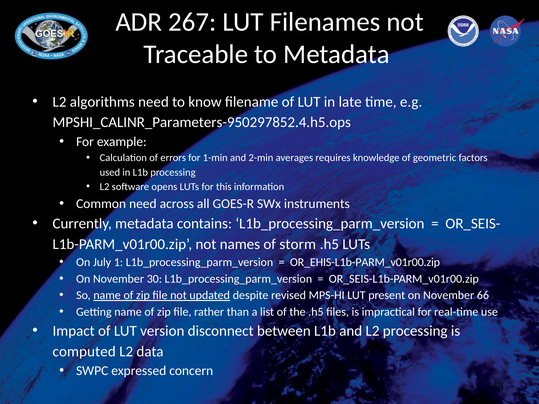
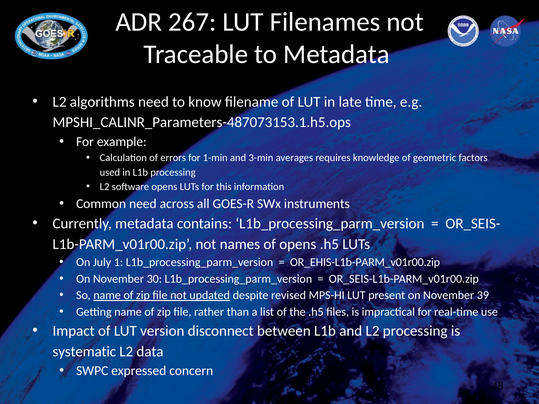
MPSHI_CALINR_Parameters-950297852.4.h5.ops: MPSHI_CALINR_Parameters-950297852.4.h5.ops -> MPSHI_CALINR_Parameters-487073153.1.h5.ops
2-min: 2-min -> 3-min
of storm: storm -> opens
66: 66 -> 39
computed: computed -> systematic
